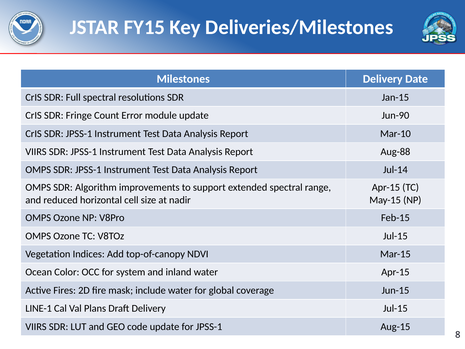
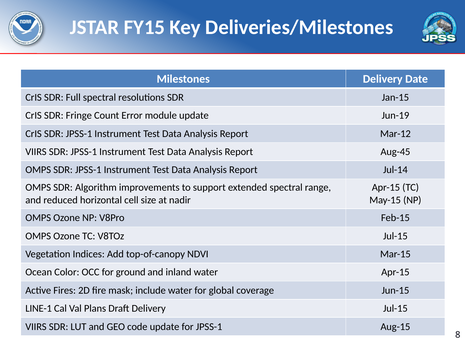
Jun-90: Jun-90 -> Jun-19
Mar-10: Mar-10 -> Mar-12
Aug-88: Aug-88 -> Aug-45
system: system -> ground
